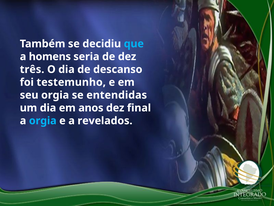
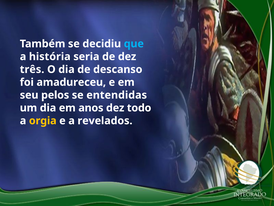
homens: homens -> história
testemunho: testemunho -> amadureceu
seu orgia: orgia -> pelos
final: final -> todo
orgia at (43, 120) colour: light blue -> yellow
